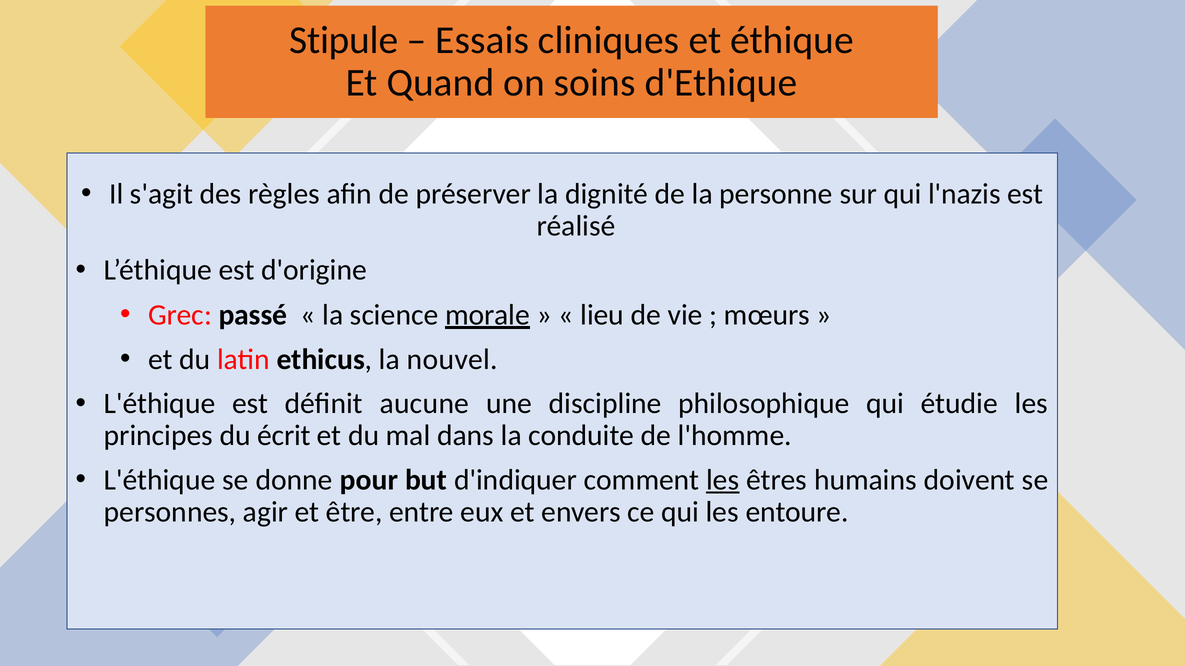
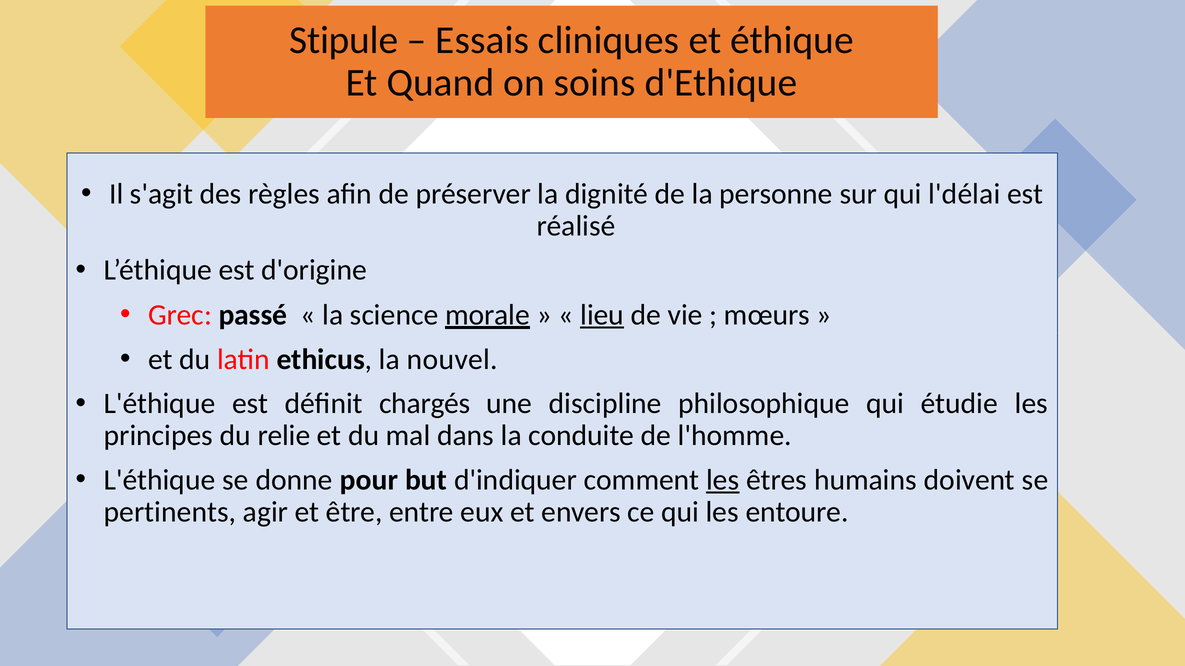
l'nazis: l'nazis -> l'délai
lieu underline: none -> present
aucune: aucune -> chargés
écrit: écrit -> relie
personnes: personnes -> pertinents
